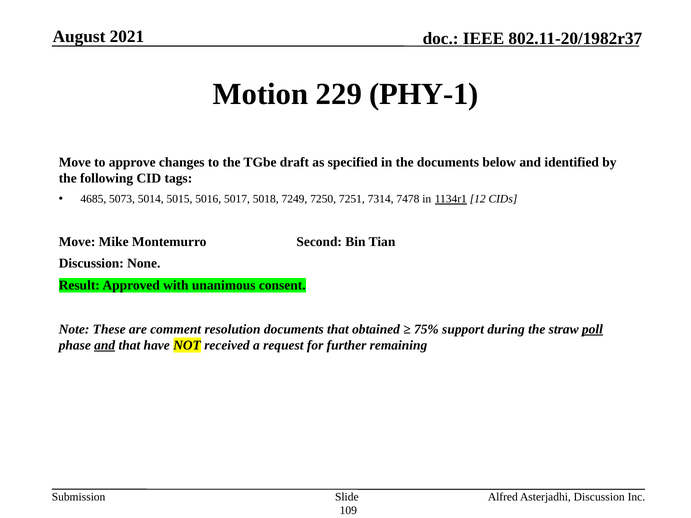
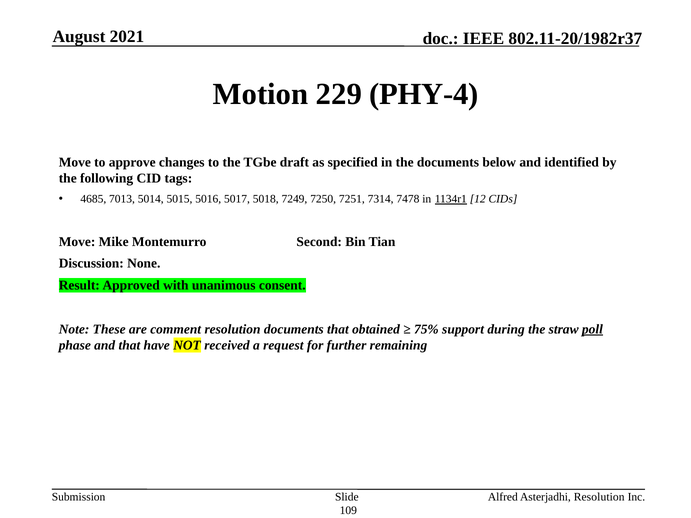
PHY-1: PHY-1 -> PHY-4
5073: 5073 -> 7013
and at (105, 345) underline: present -> none
Asterjadhi Discussion: Discussion -> Resolution
